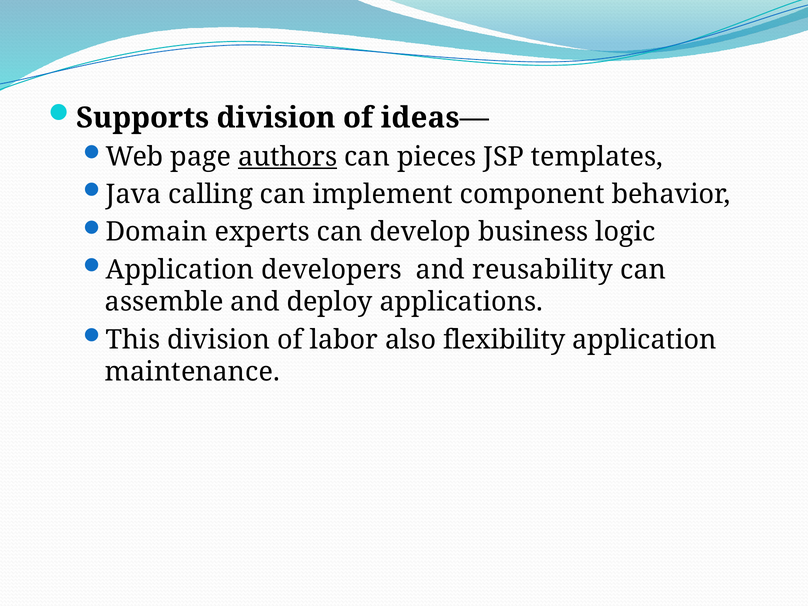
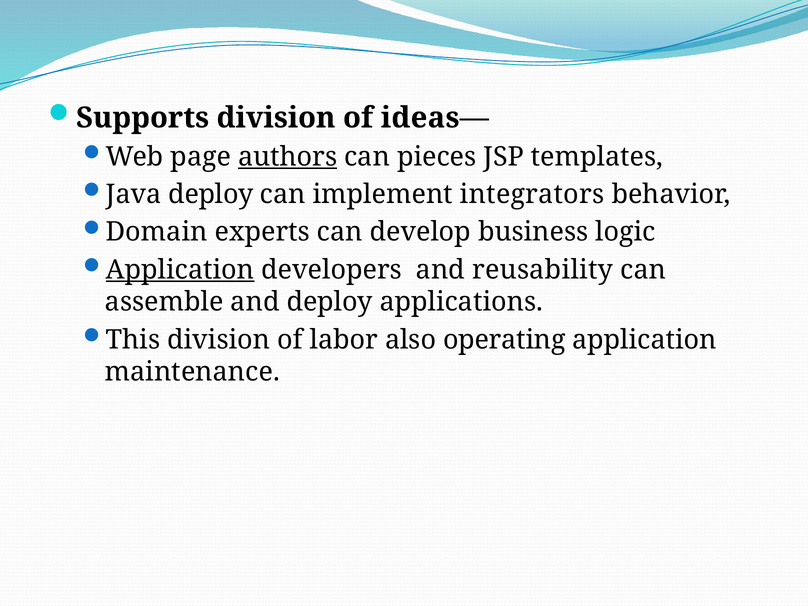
Java calling: calling -> deploy
component: component -> integrators
Application at (180, 270) underline: none -> present
flexibility: flexibility -> operating
